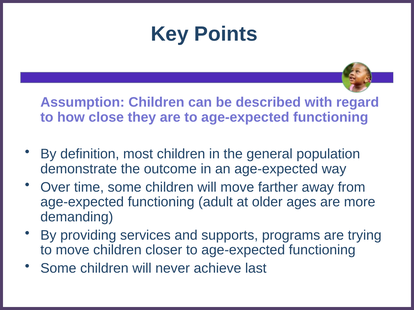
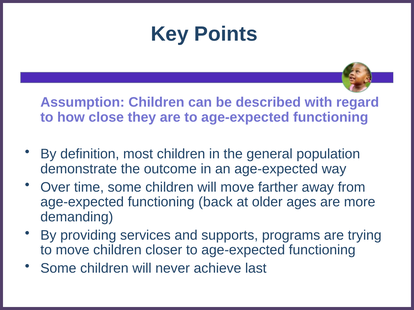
adult: adult -> back
